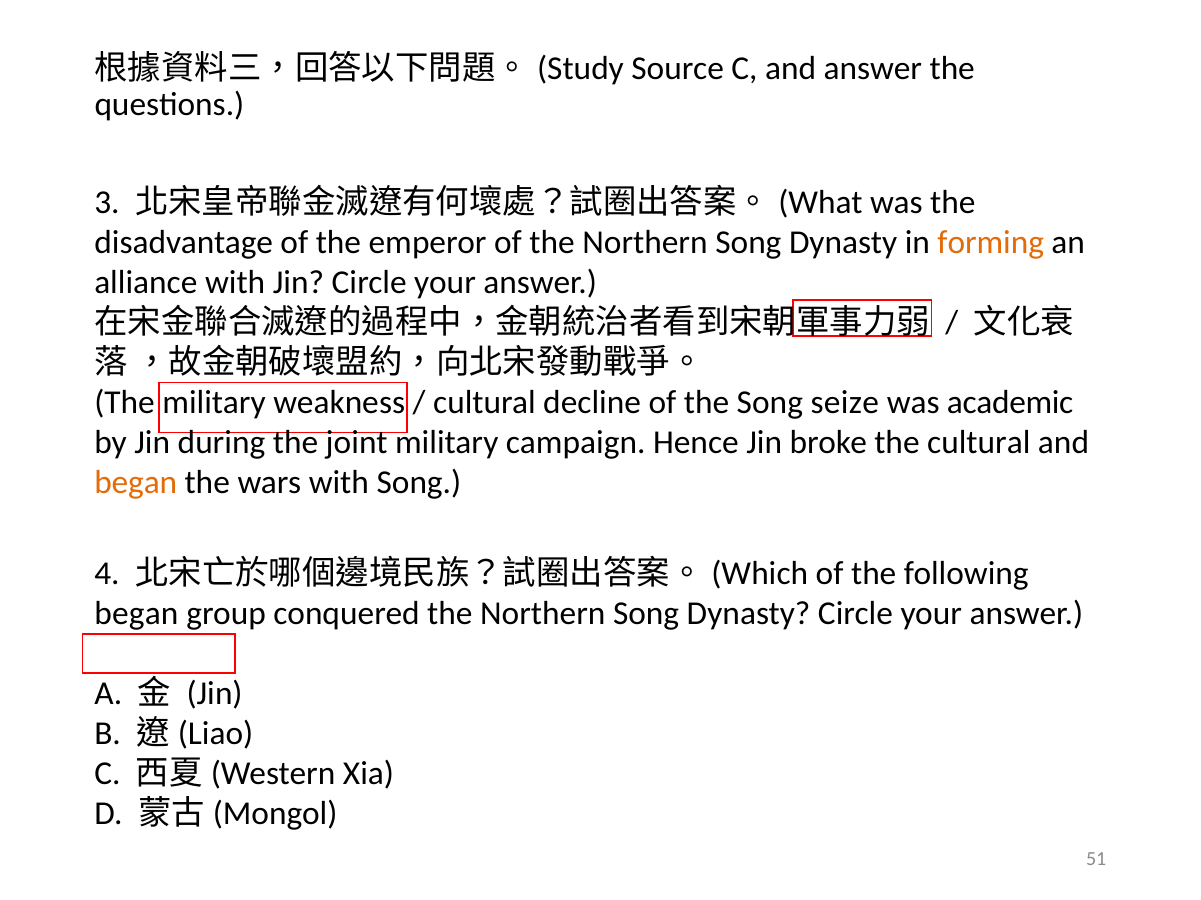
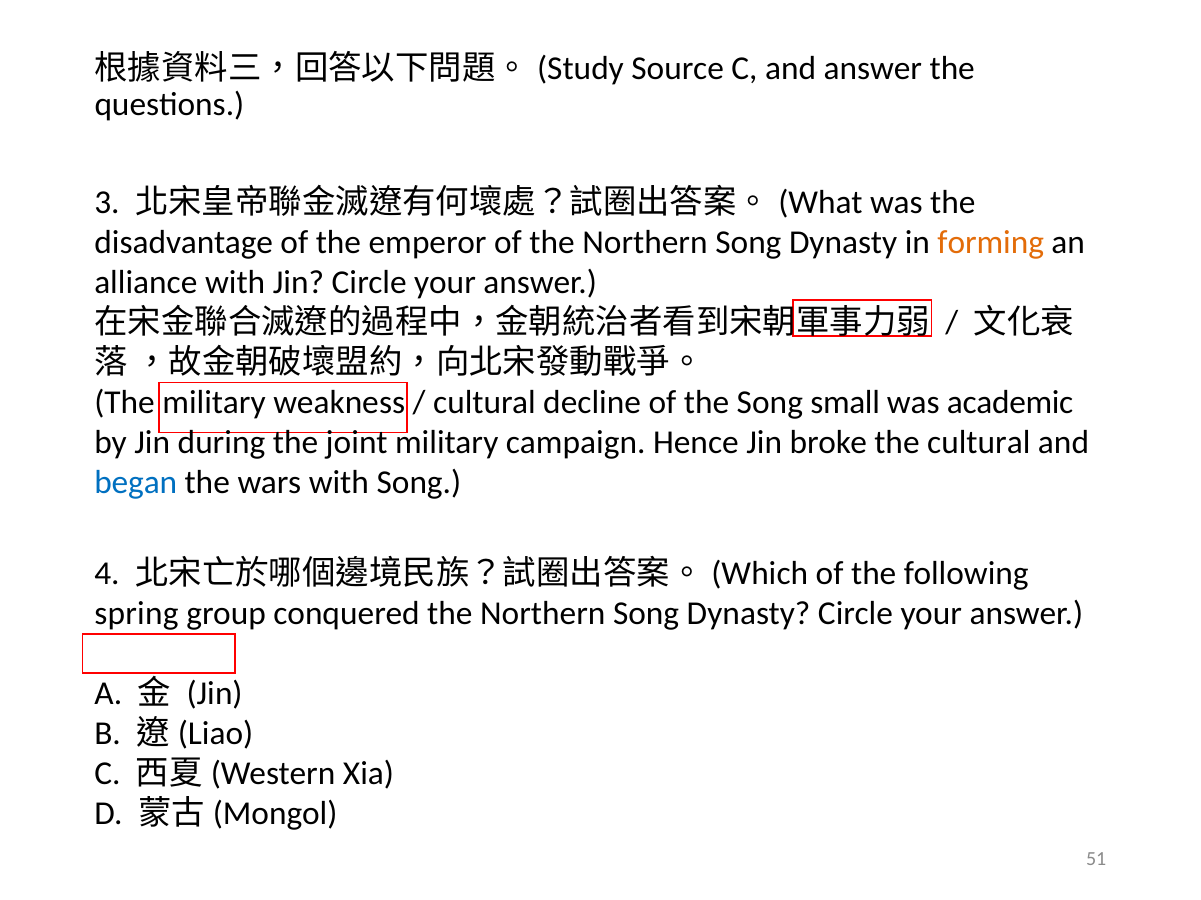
seize: seize -> small
began at (136, 483) colour: orange -> blue
began at (136, 614): began -> spring
